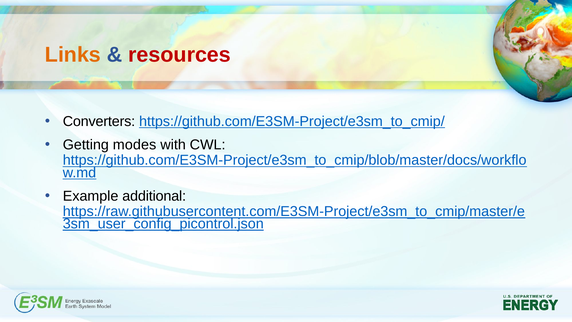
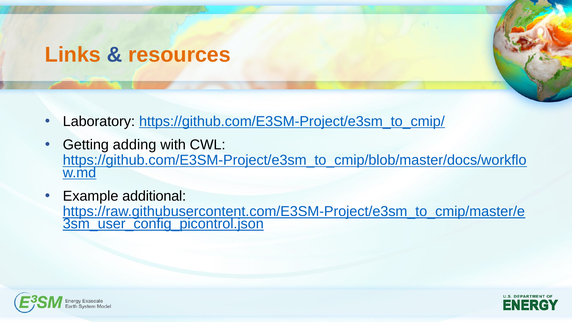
resources colour: red -> orange
Converters: Converters -> Laboratory
modes: modes -> adding
